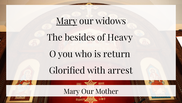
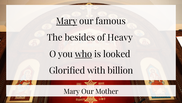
widows: widows -> famous
who underline: none -> present
return: return -> looked
arrest: arrest -> billion
